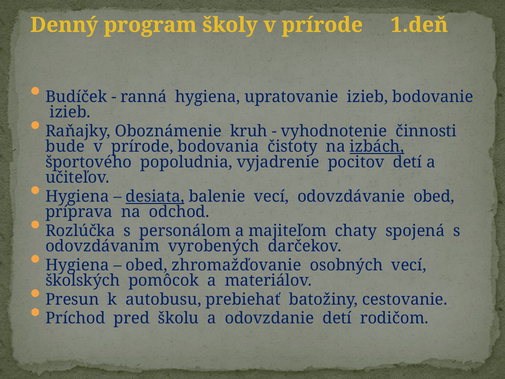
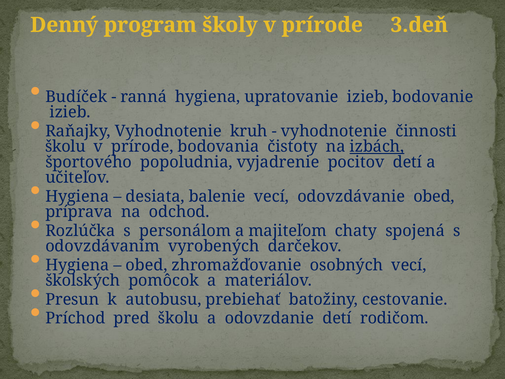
1.deň: 1.deň -> 3.deň
Raňajky Oboznámenie: Oboznámenie -> Vyhodnotenie
bude at (65, 147): bude -> školu
desiata underline: present -> none
